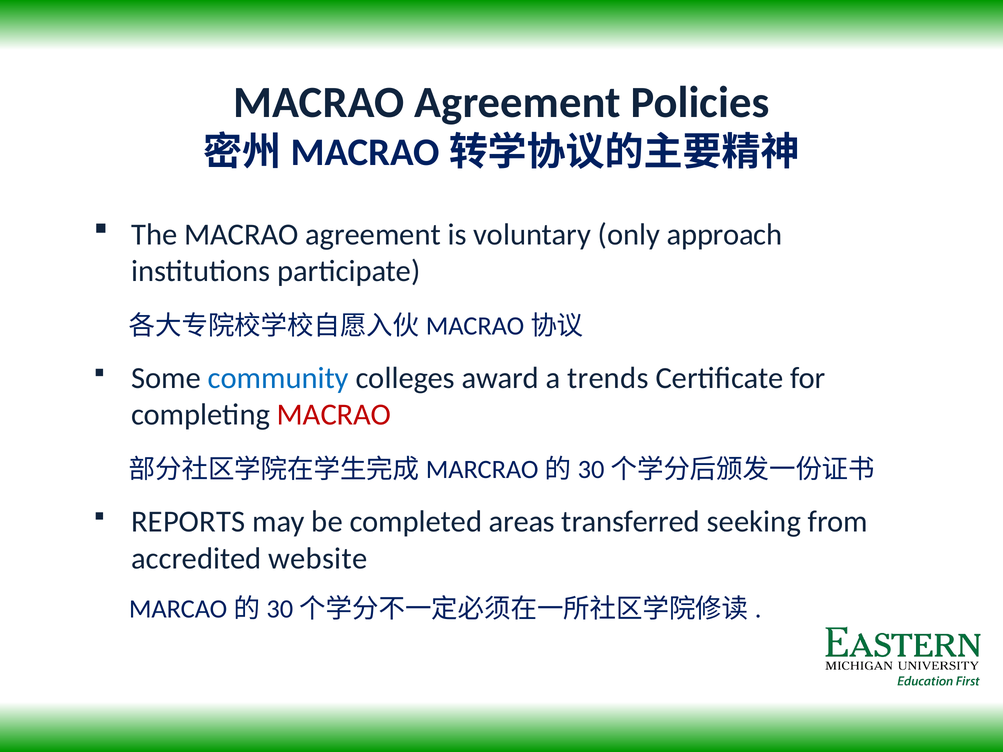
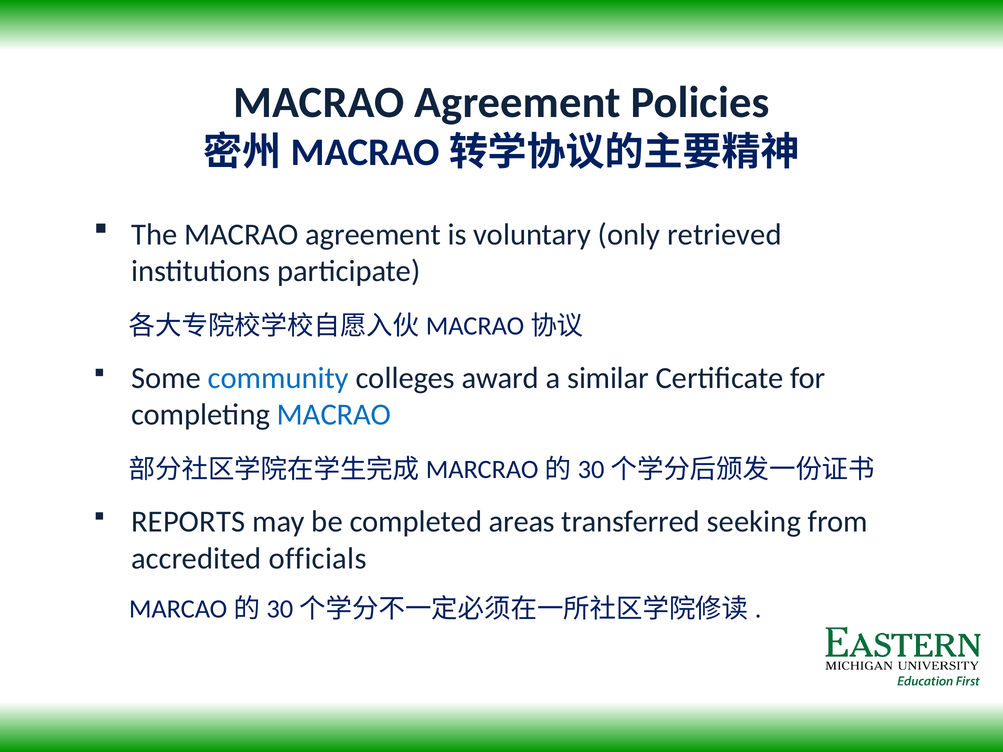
approach: approach -> retrieved
trends: trends -> similar
MACRAO at (334, 415) colour: red -> blue
website: website -> officials
